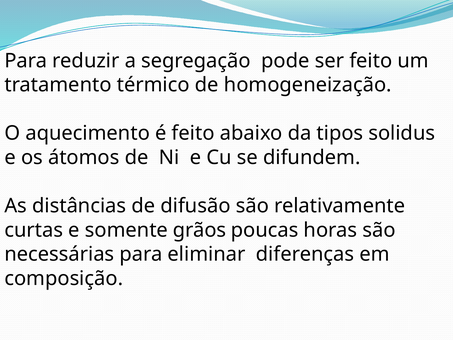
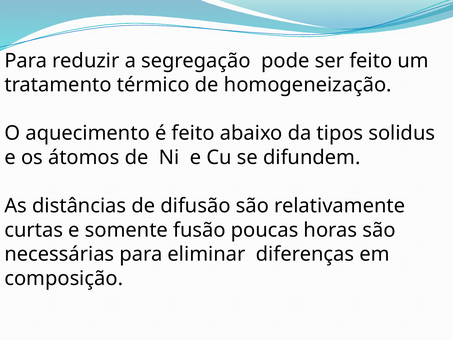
grãos: grãos -> fusão
